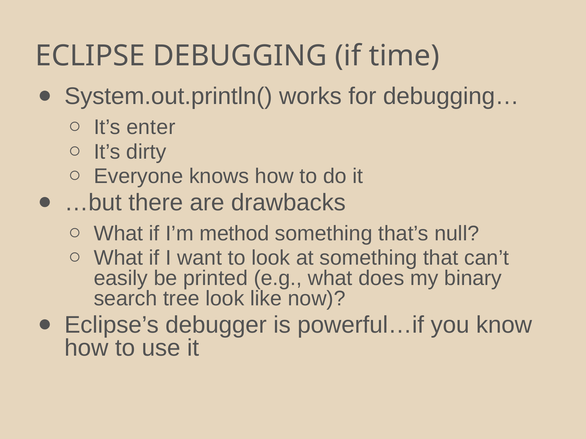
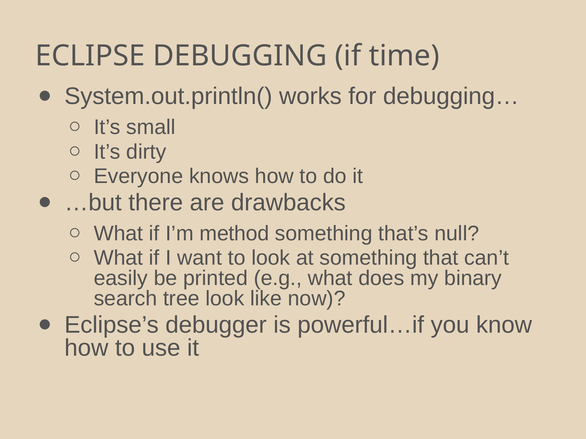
enter: enter -> small
